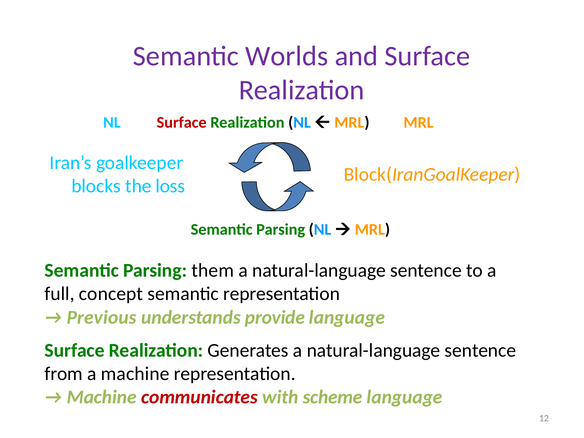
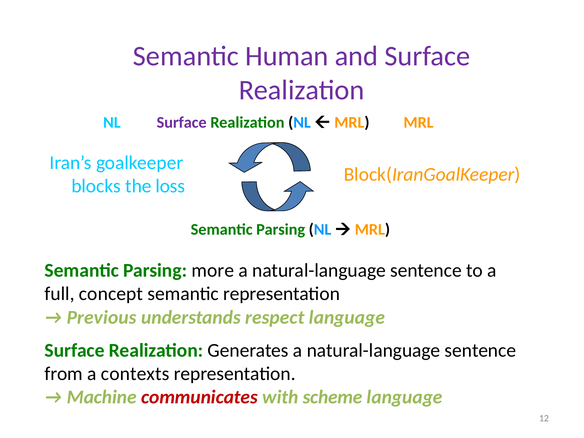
Worlds: Worlds -> Human
Surface at (182, 122) colour: red -> purple
them: them -> more
provide: provide -> respect
a machine: machine -> contexts
